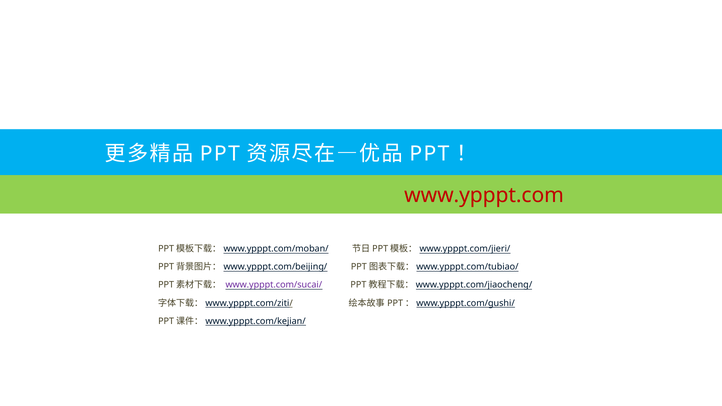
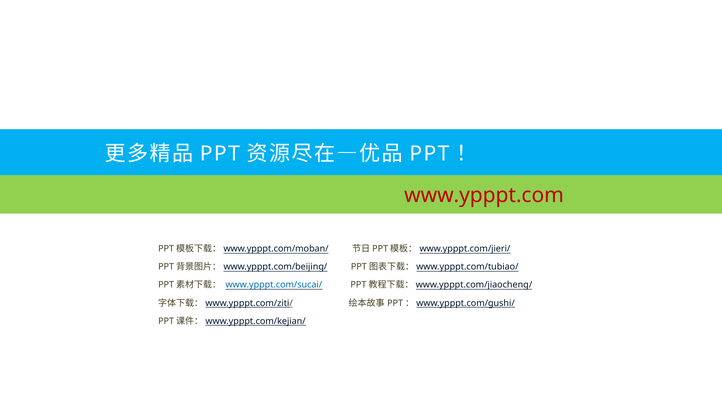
www.ypppt.com/sucai/ colour: purple -> blue
